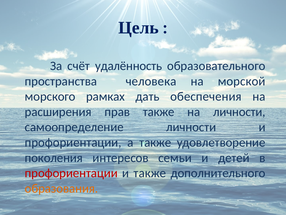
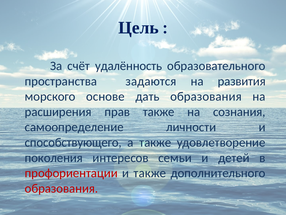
человека: человека -> задаются
морской: морской -> развития
рамках: рамках -> основе
дать обеспечения: обеспечения -> образования
на личности: личности -> сознания
профориентации at (73, 142): профориентации -> способствующего
образования at (61, 188) colour: orange -> red
